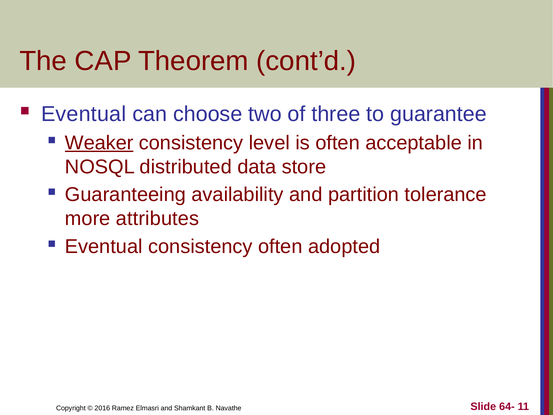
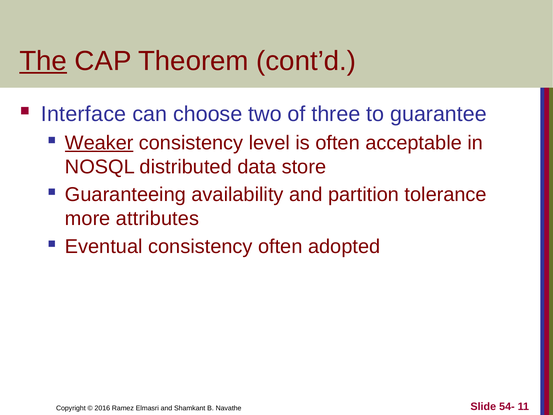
The underline: none -> present
Eventual at (84, 114): Eventual -> Interface
64-: 64- -> 54-
